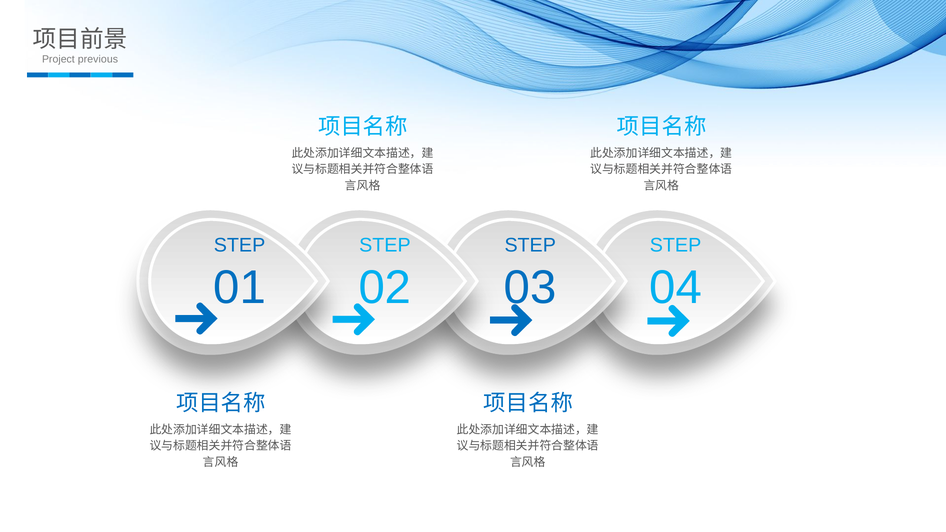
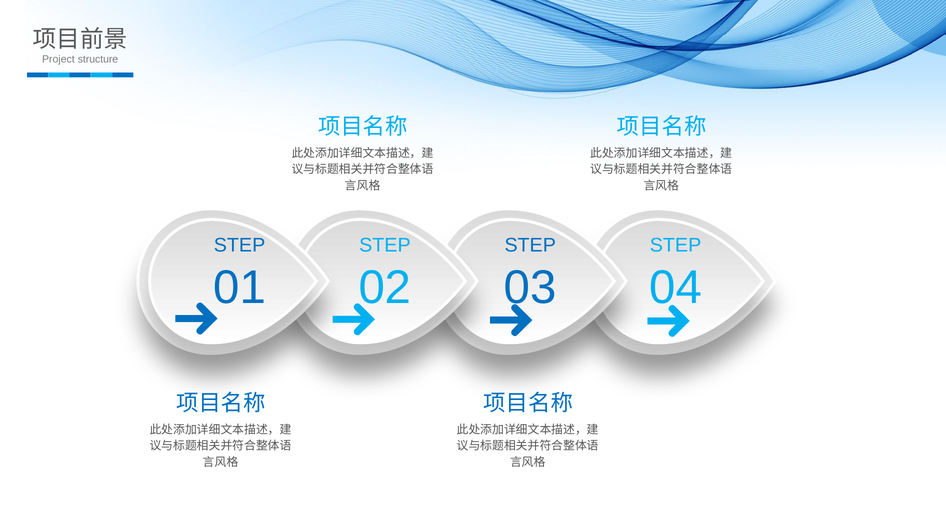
previous: previous -> structure
